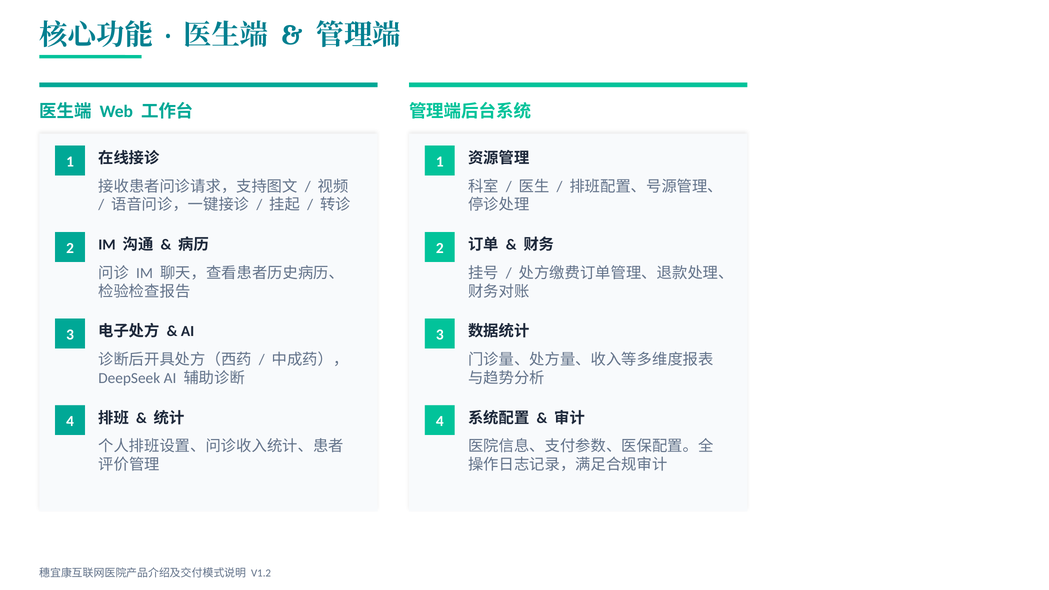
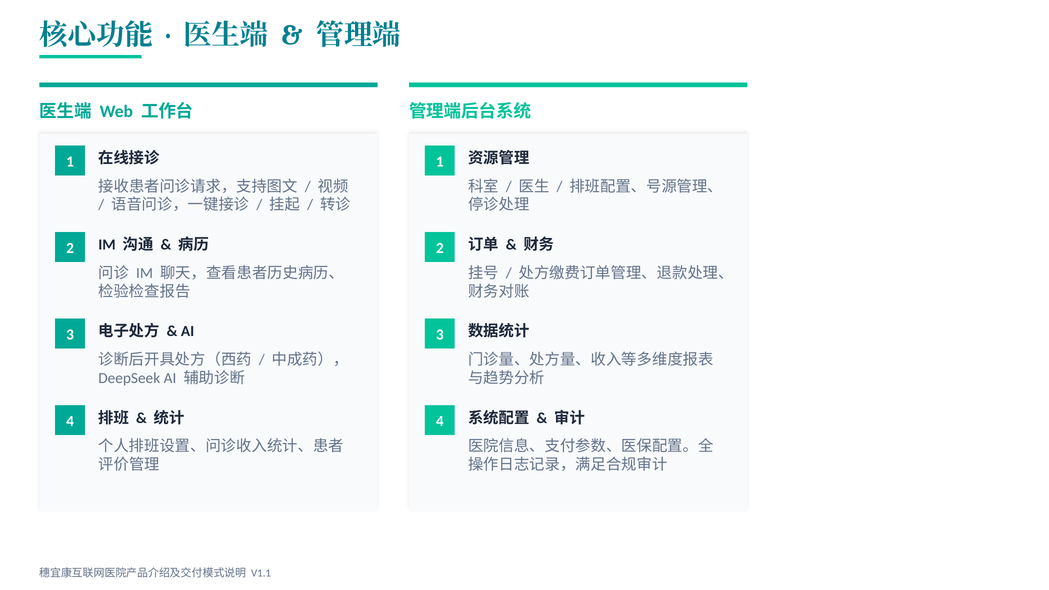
V1.2: V1.2 -> V1.1
